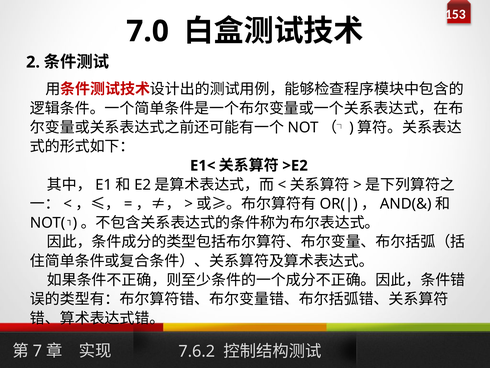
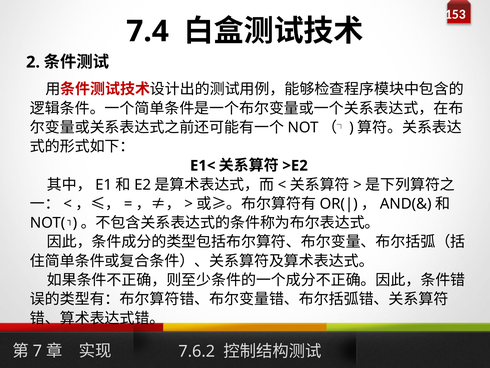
7.0: 7.0 -> 7.4
